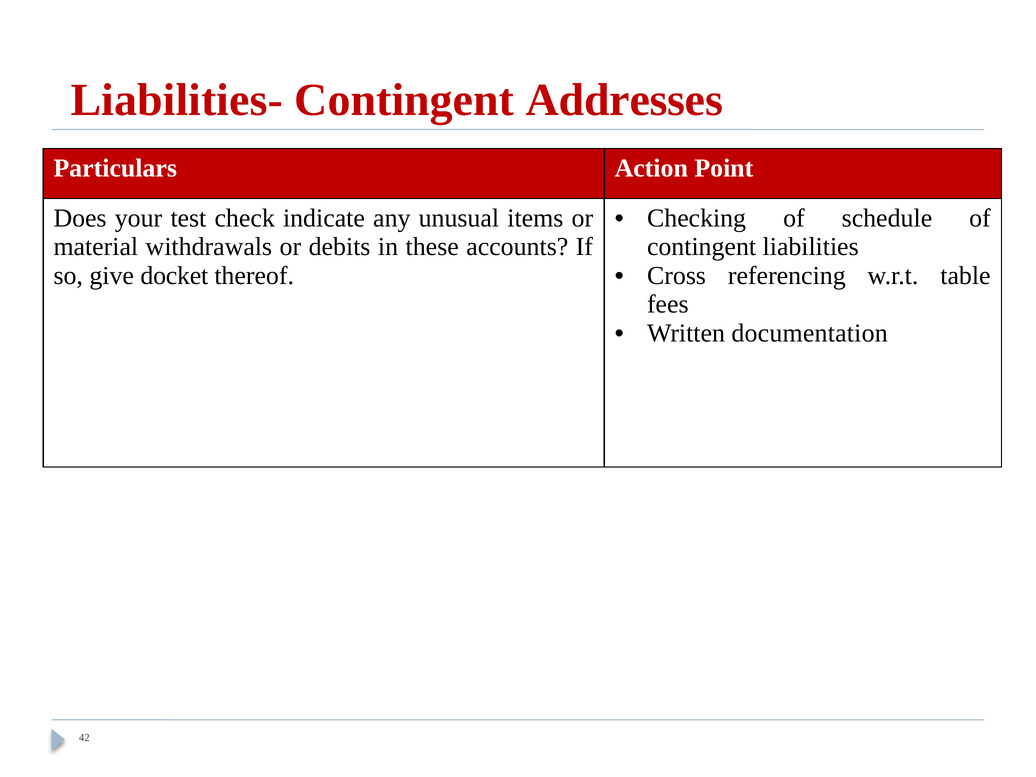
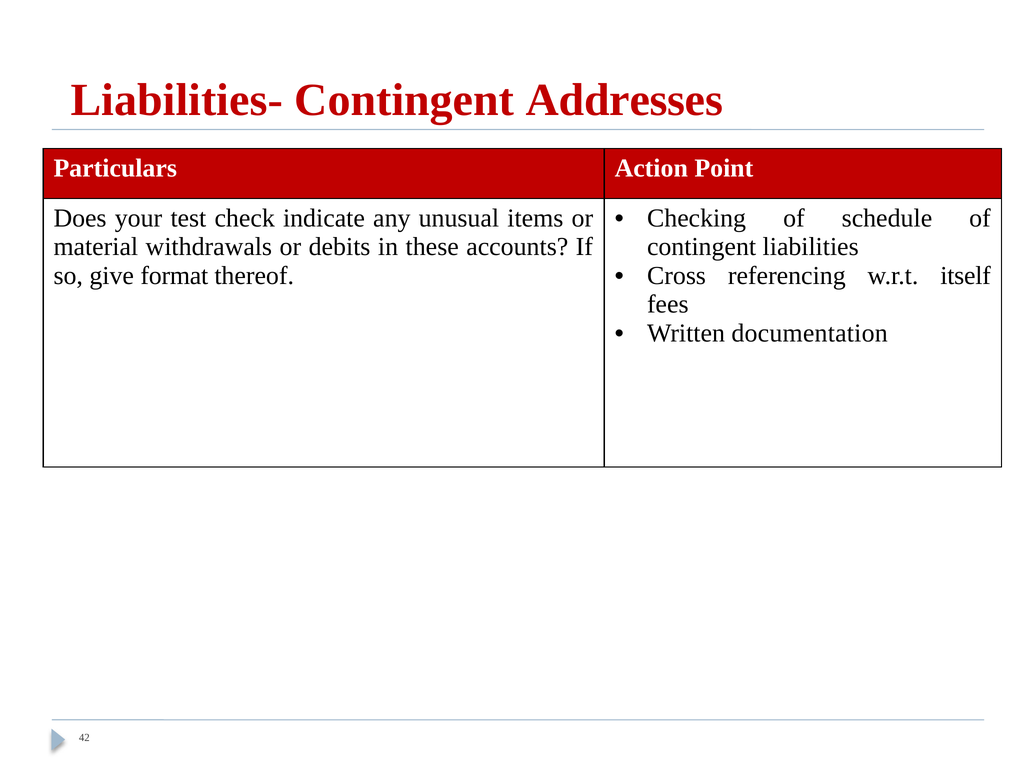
docket: docket -> format
table: table -> itself
